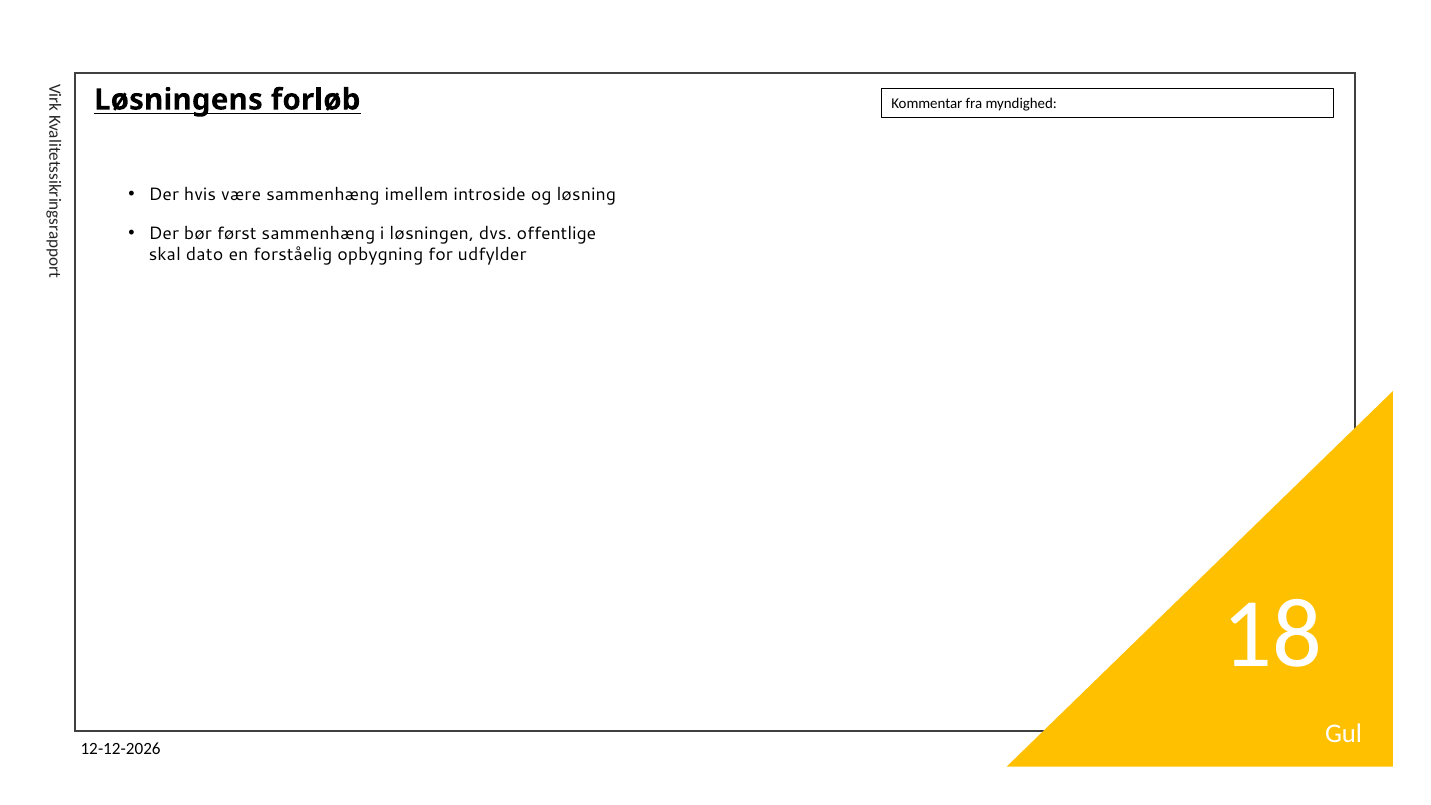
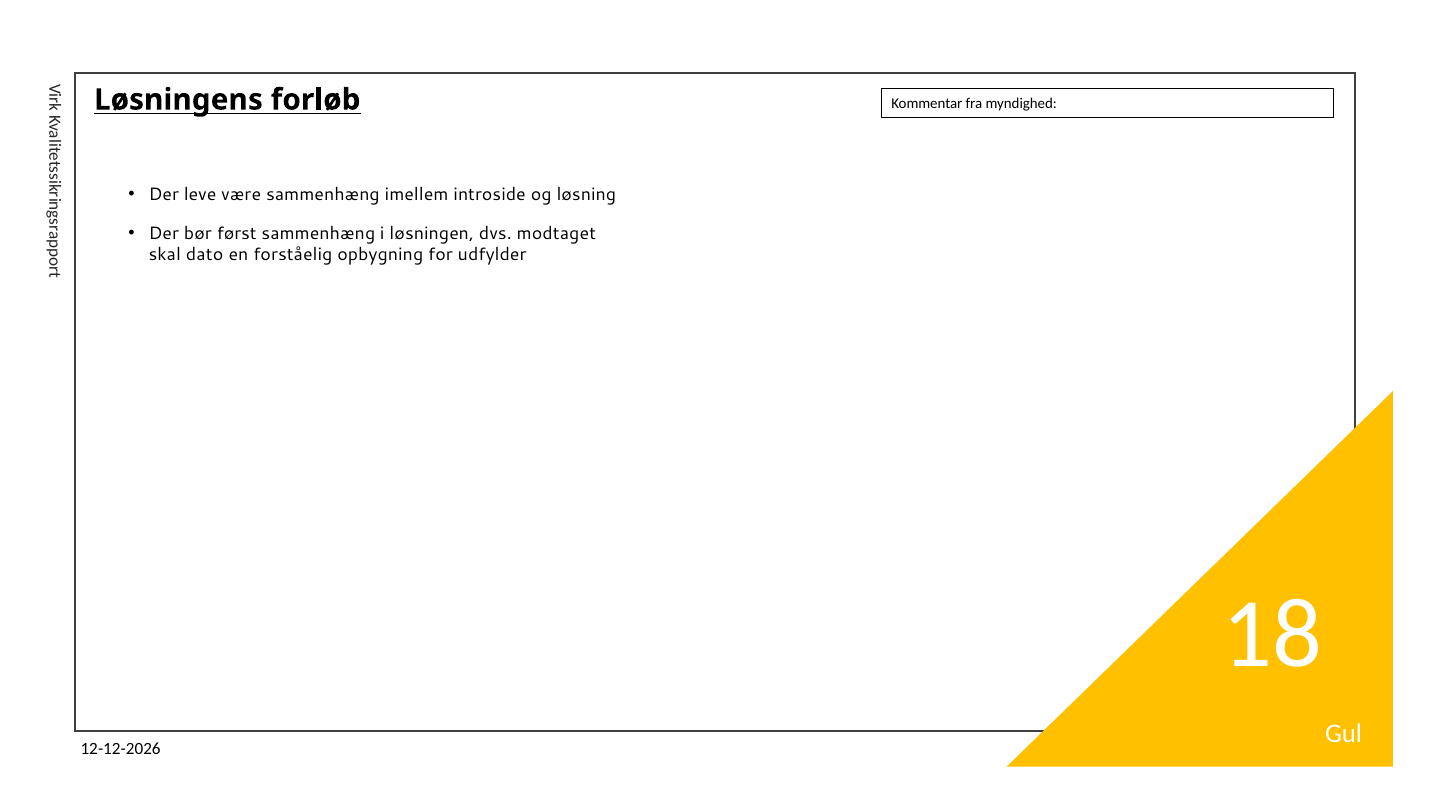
hvis: hvis -> leve
offentlige: offentlige -> modtaget
